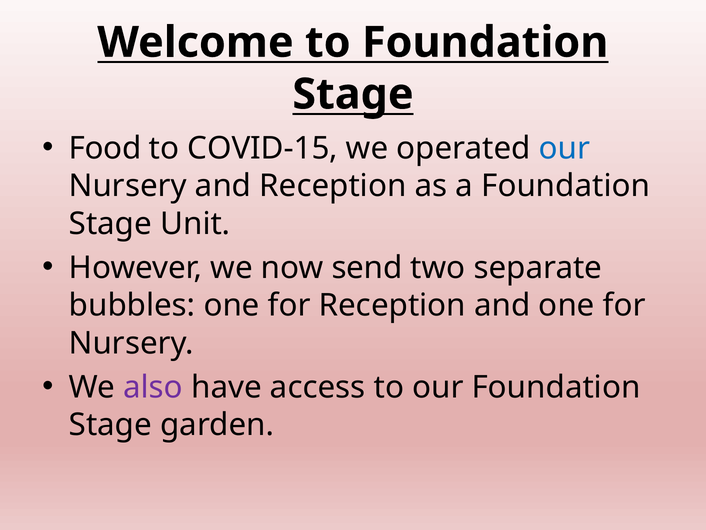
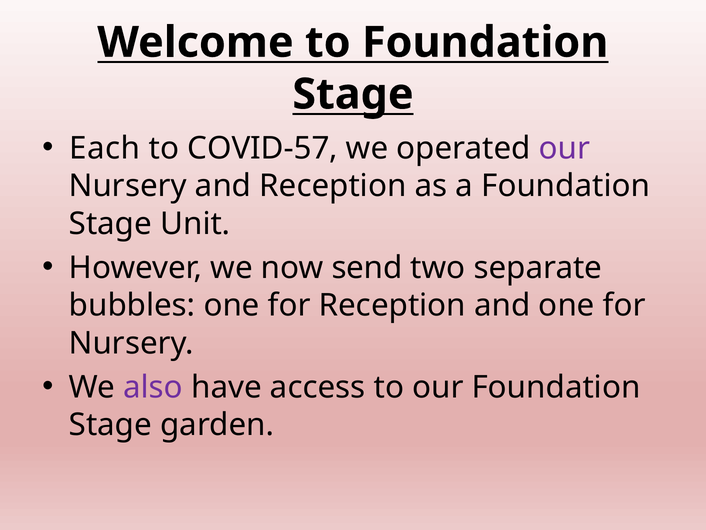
Food: Food -> Each
COVID-15: COVID-15 -> COVID-57
our at (565, 148) colour: blue -> purple
